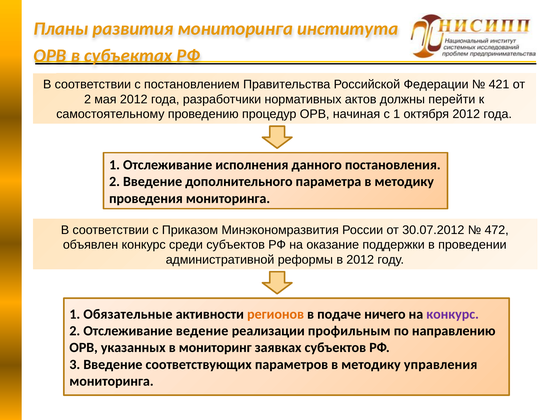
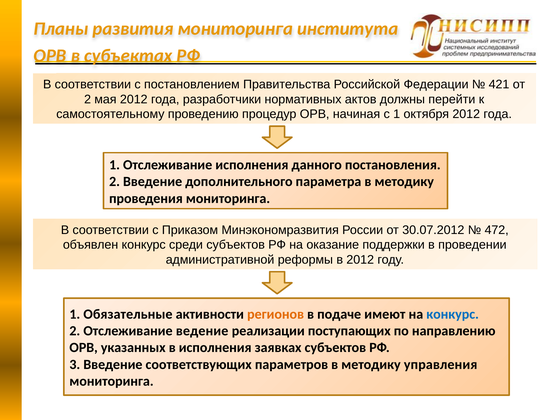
ничего: ничего -> имеют
конкурс at (453, 314) colour: purple -> blue
профильным: профильным -> поступающих
в мониторинг: мониторинг -> исполнения
